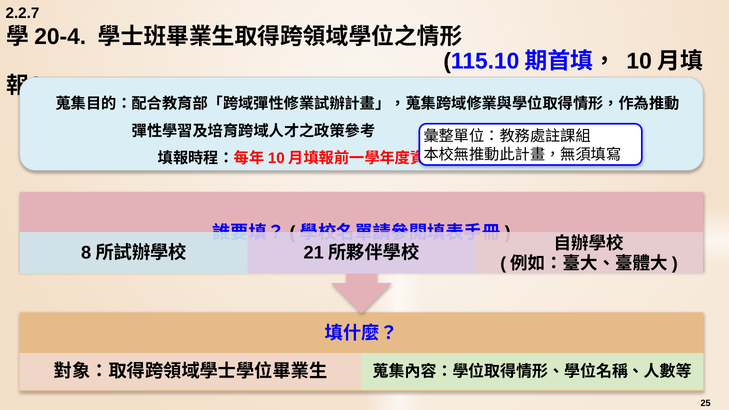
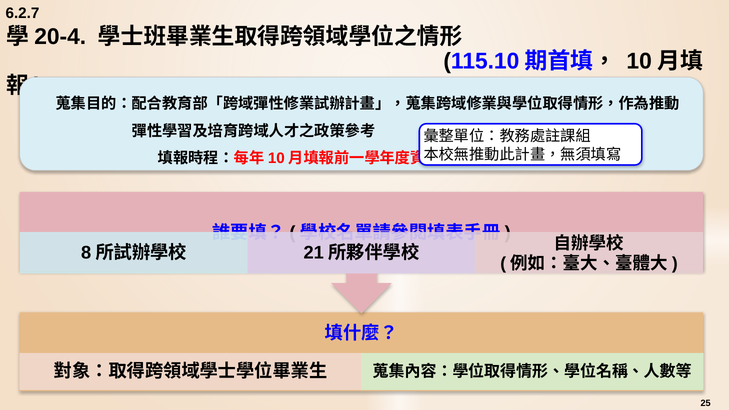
2.2.7: 2.2.7 -> 6.2.7
